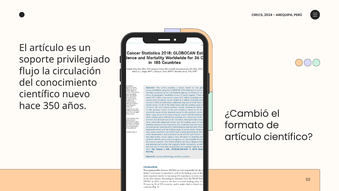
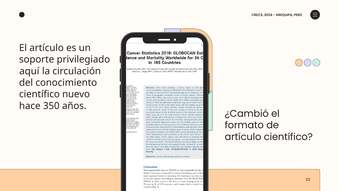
flujo: flujo -> aquí
